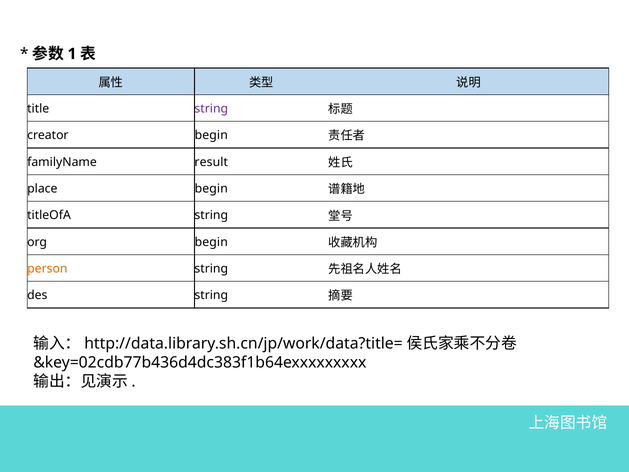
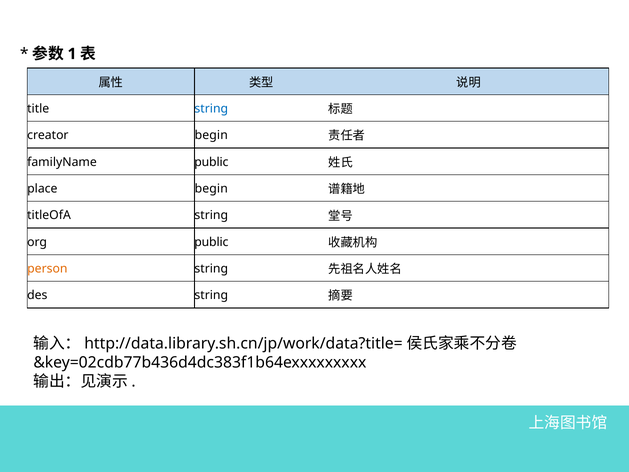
string at (211, 109) colour: purple -> blue
familyName result: result -> public
org begin: begin -> public
